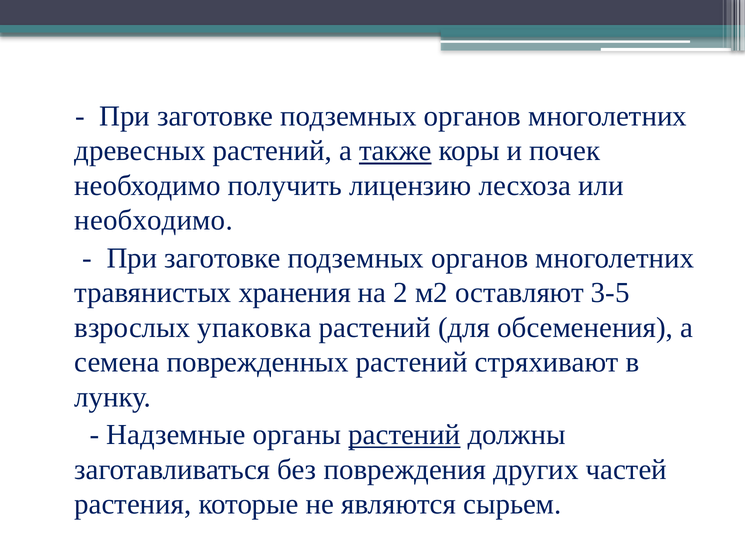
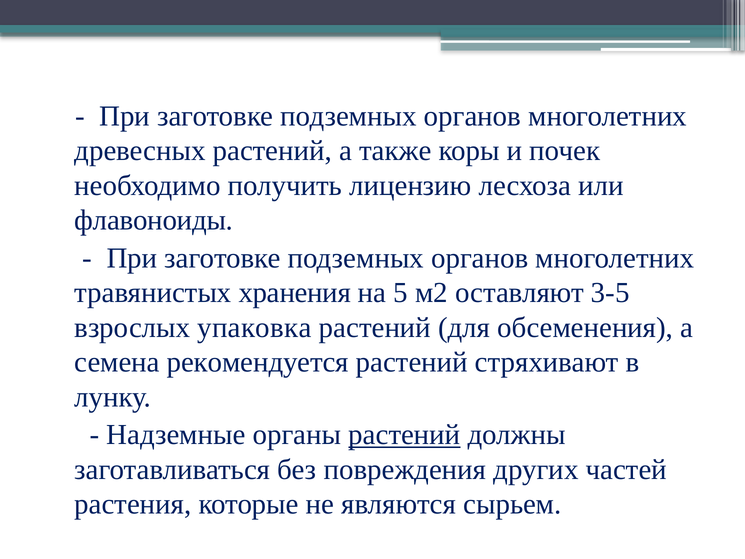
также underline: present -> none
необходимо at (154, 220): необходимо -> флавоноиды
2: 2 -> 5
поврежденных: поврежденных -> рекомендуется
